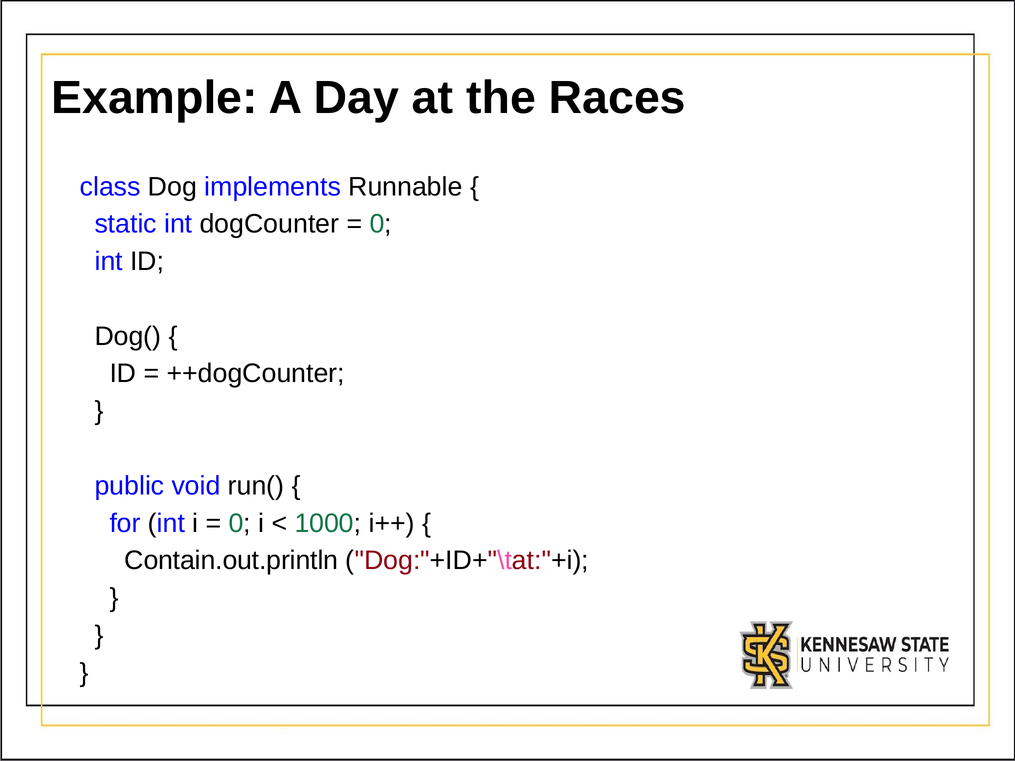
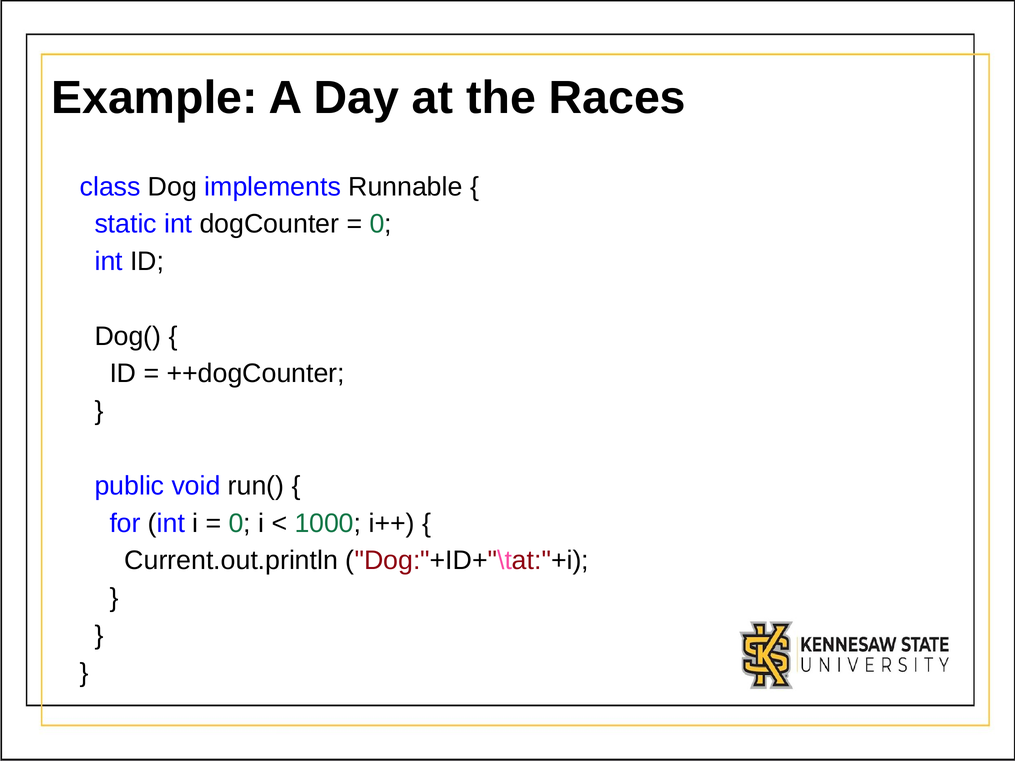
Contain.out.println: Contain.out.println -> Current.out.println
